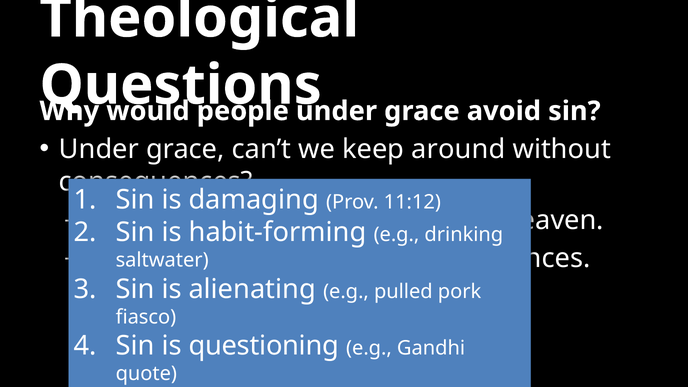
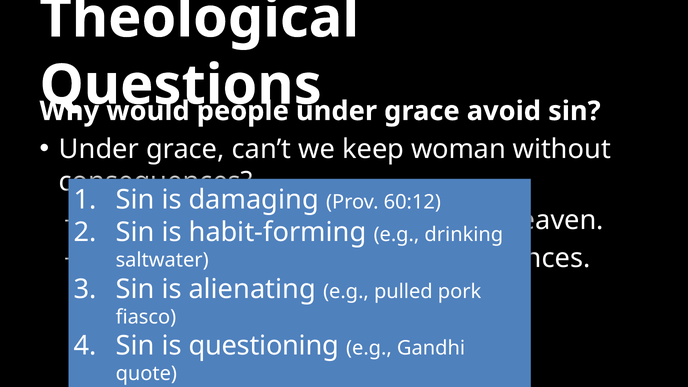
around: around -> woman
11:12: 11:12 -> 60:12
